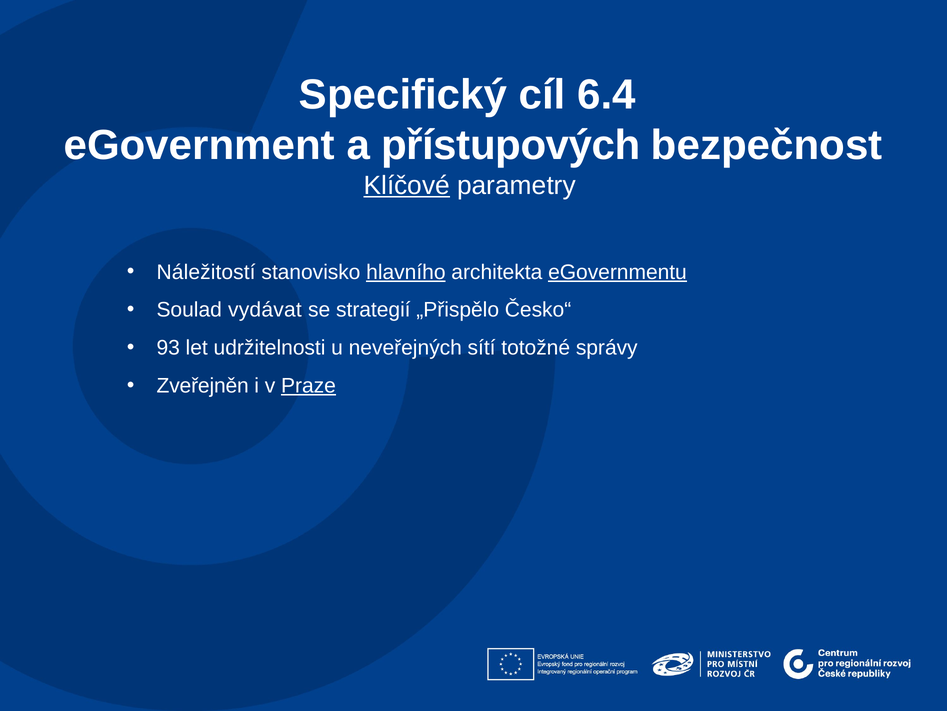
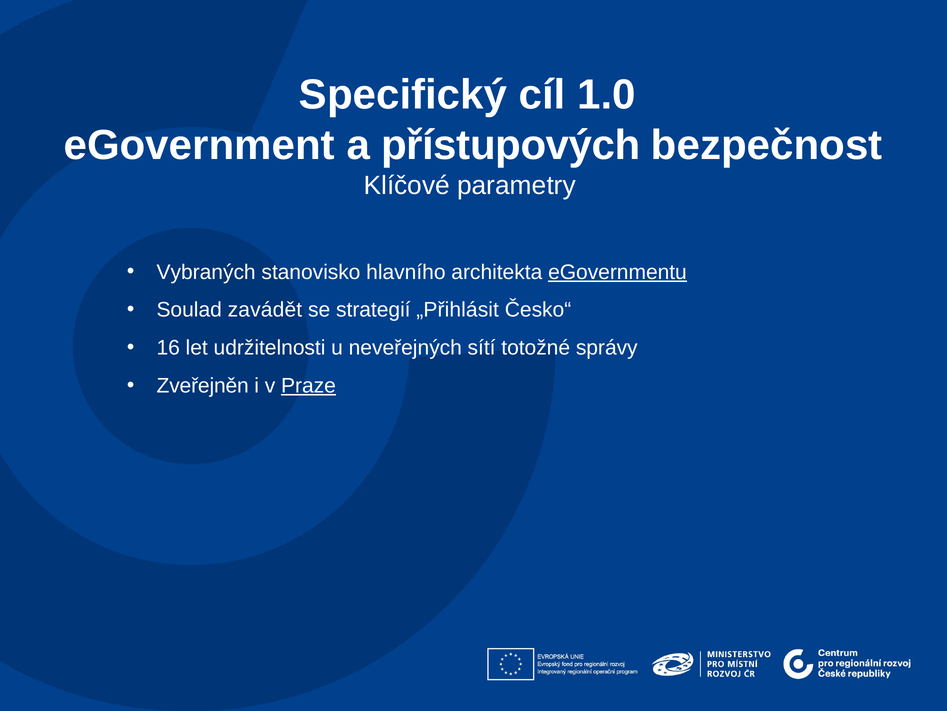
6.4: 6.4 -> 1.0
Klíčové underline: present -> none
Náležitostí: Náležitostí -> Vybraných
hlavního underline: present -> none
vydávat: vydávat -> zavádět
„Přispělo: „Přispělo -> „Přihlásit
93: 93 -> 16
